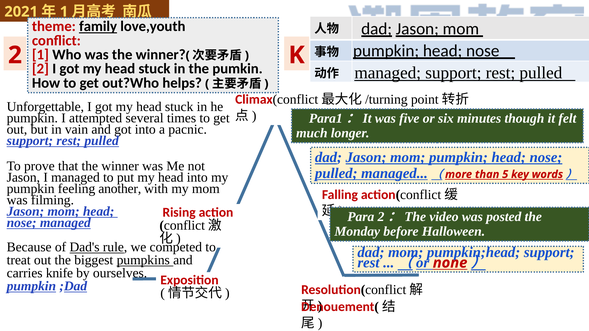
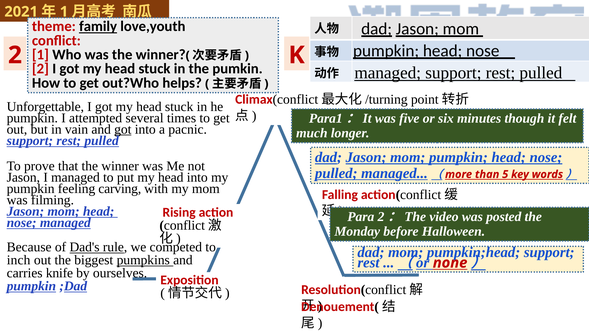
got at (123, 129) underline: none -> present
another: another -> carving
treat: treat -> inch
